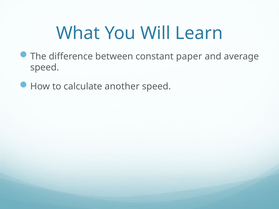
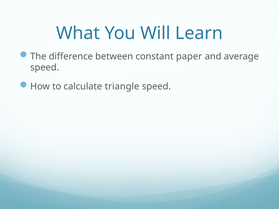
another: another -> triangle
